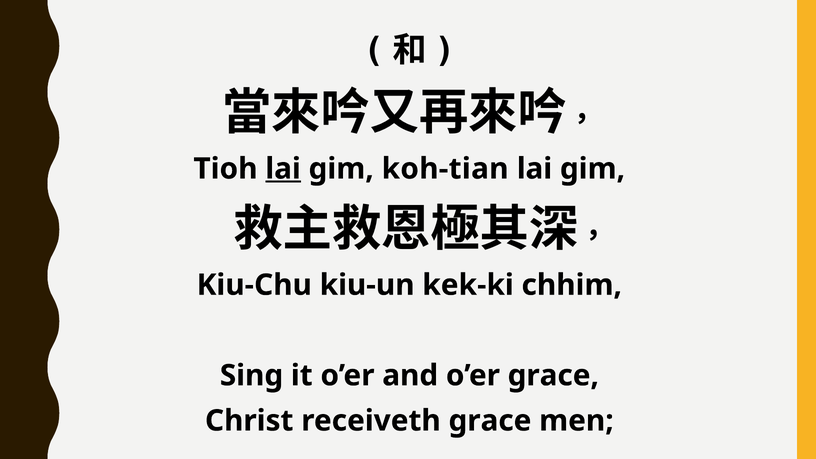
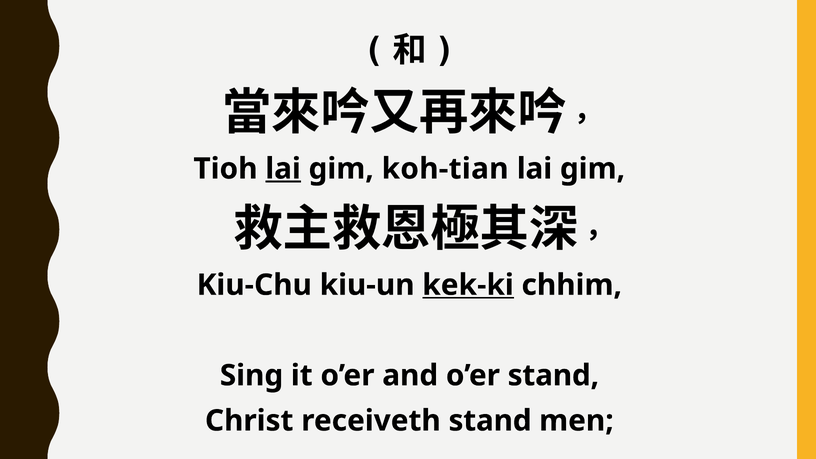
kek-ki underline: none -> present
o’er grace: grace -> stand
receiveth grace: grace -> stand
